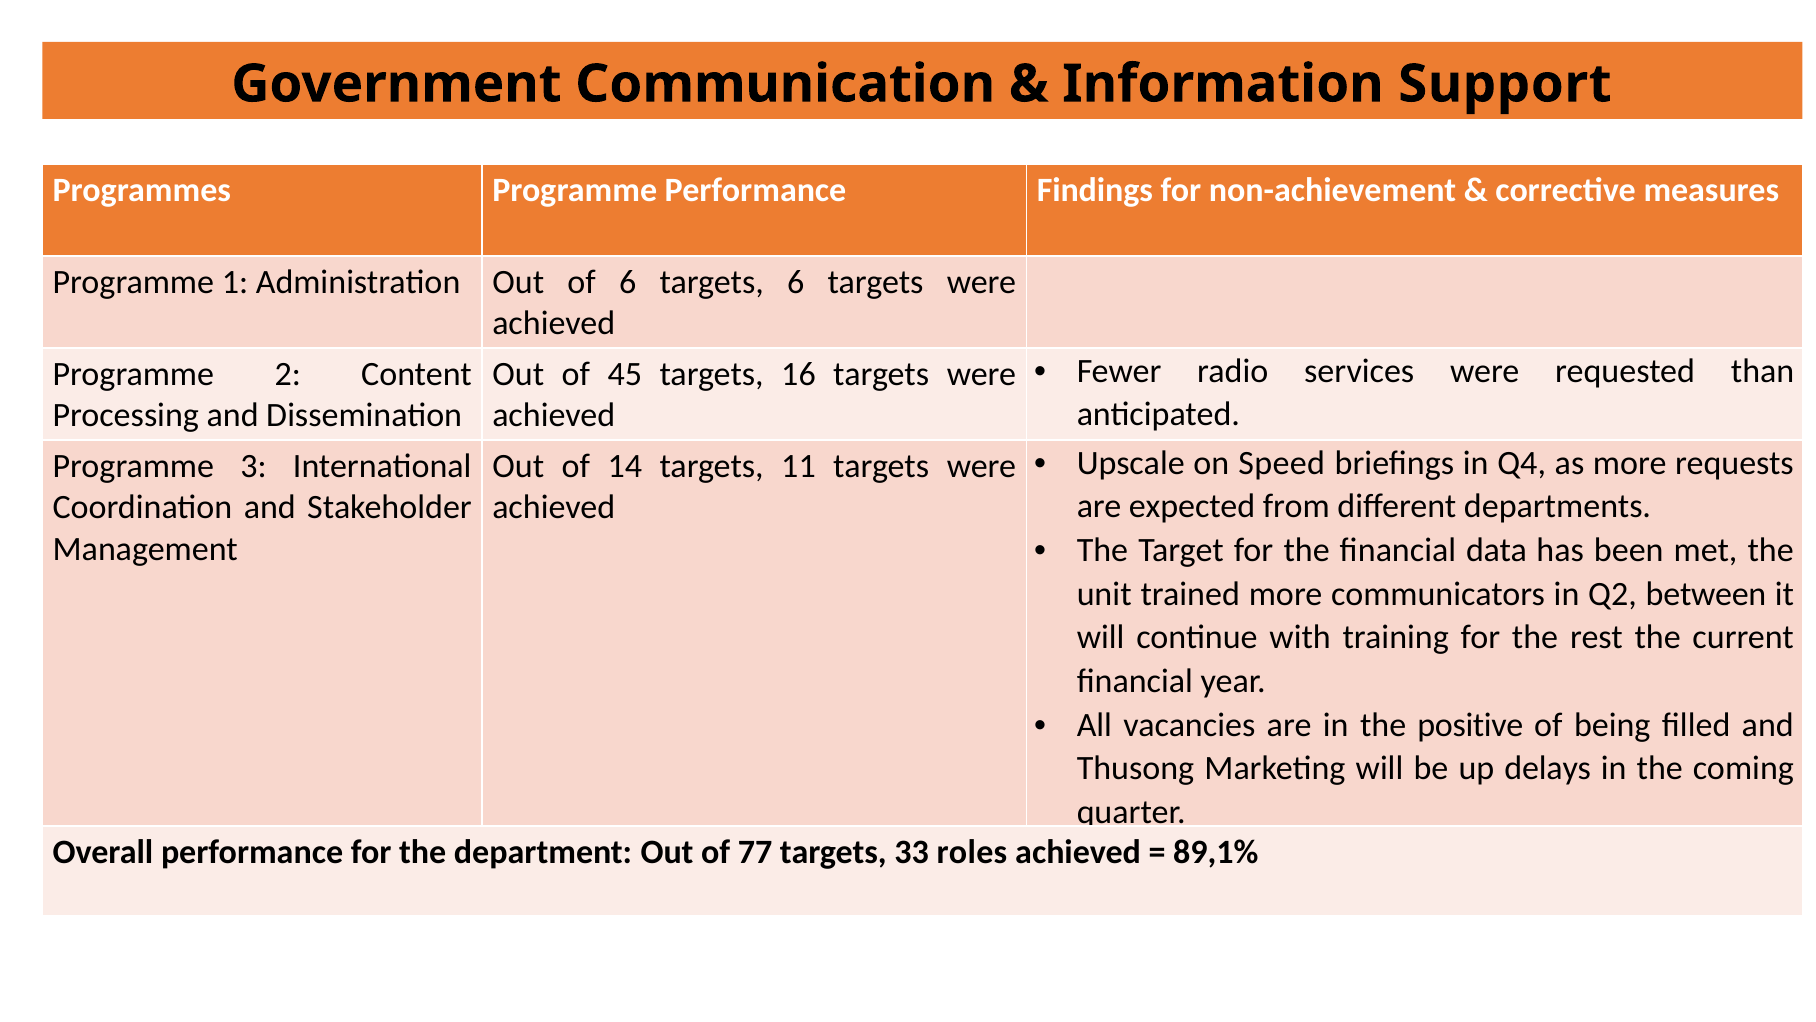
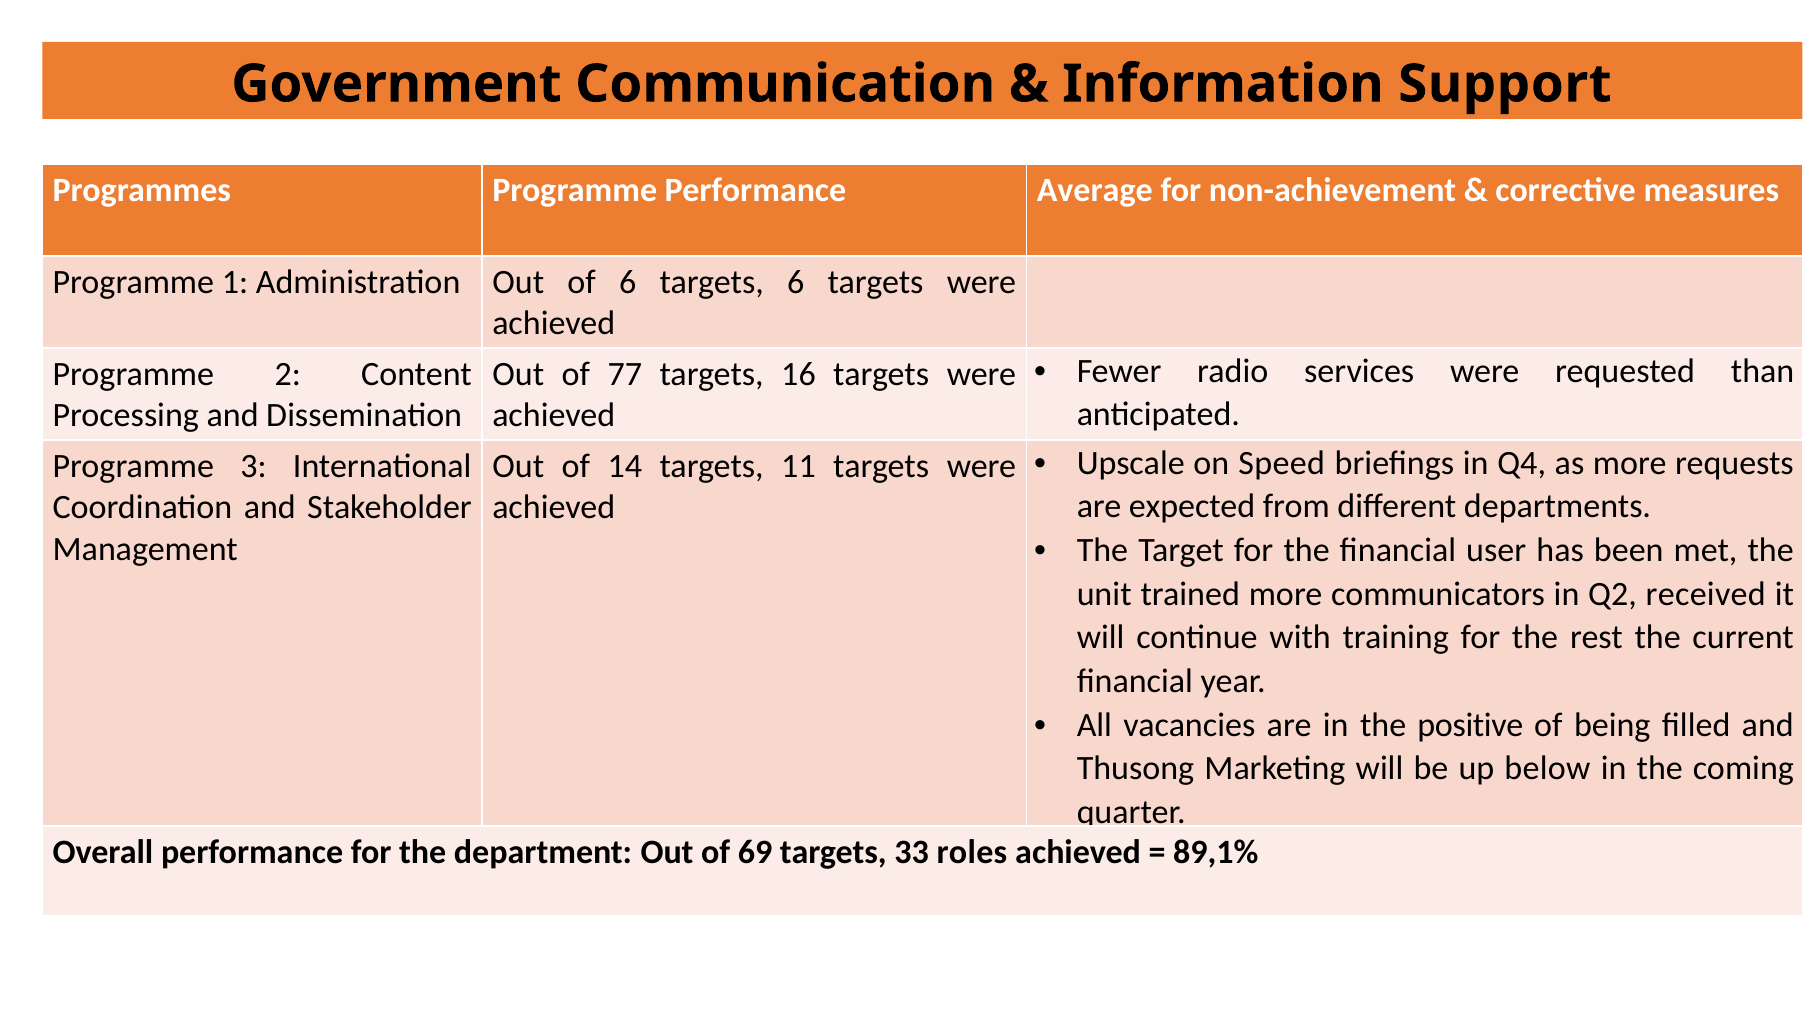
Findings: Findings -> Average
45: 45 -> 77
data: data -> user
between: between -> received
delays: delays -> below
77: 77 -> 69
